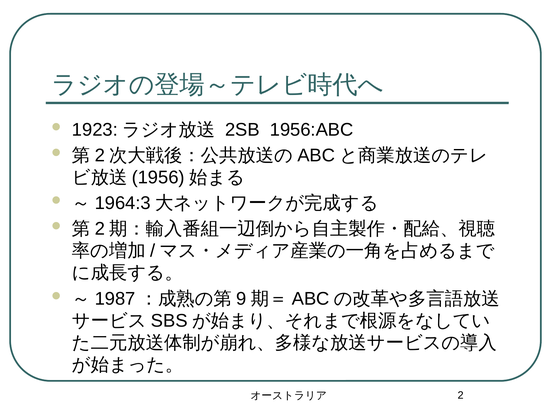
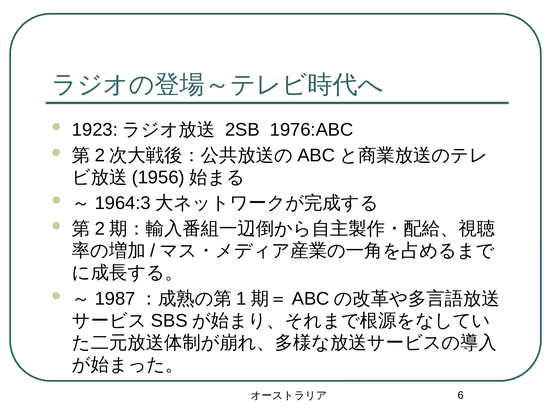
1956:ABC: 1956:ABC -> 1976:ABC
9: 9 -> 1
2 at (461, 395): 2 -> 6
